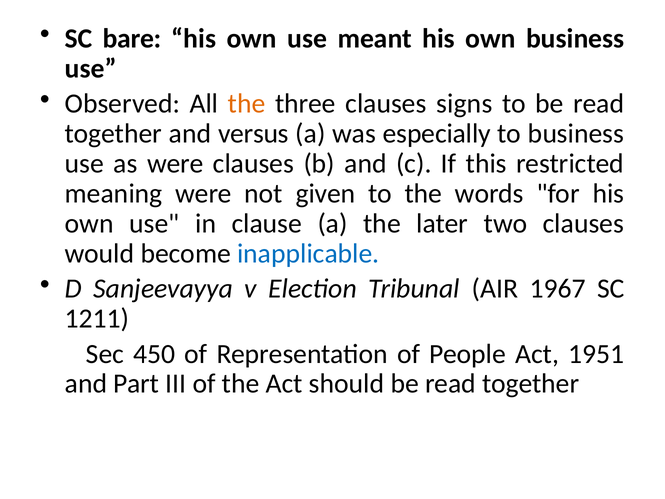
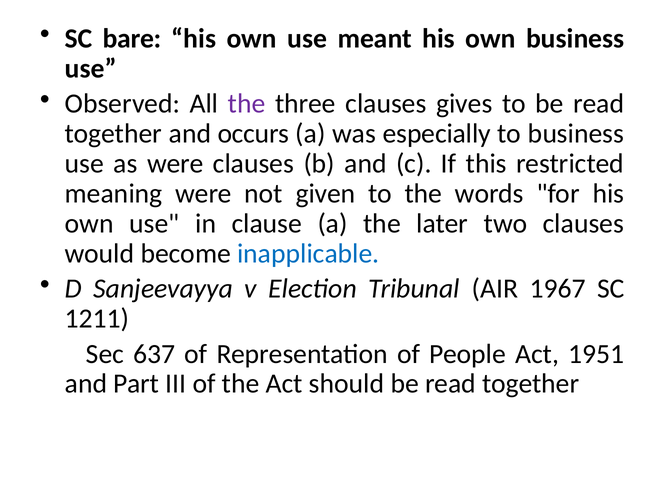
the at (247, 104) colour: orange -> purple
signs: signs -> gives
versus: versus -> occurs
450: 450 -> 637
